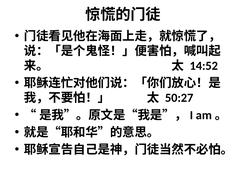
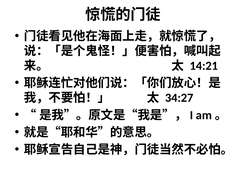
14:52: 14:52 -> 14:21
50:27: 50:27 -> 34:27
